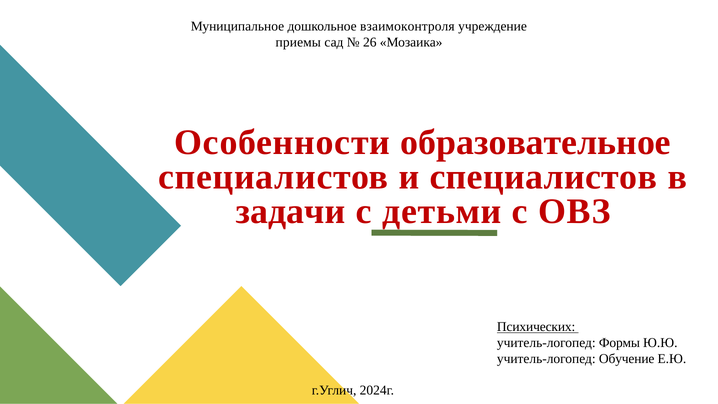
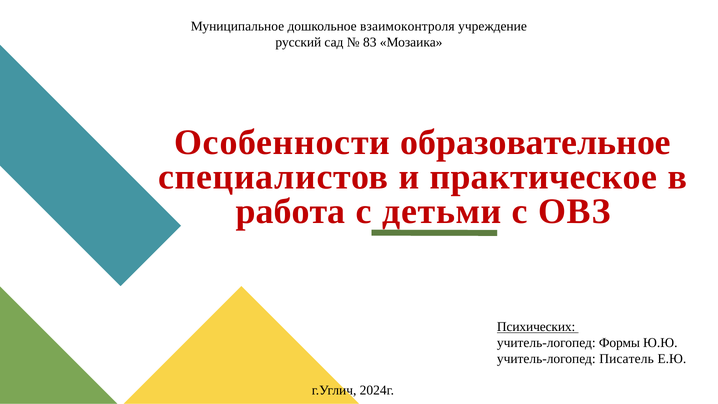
приемы: приемы -> русский
26: 26 -> 83
и специалистов: специалистов -> практическое
задачи: задачи -> работа
Обучение: Обучение -> Писатель
